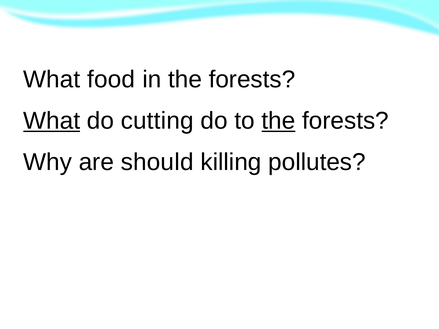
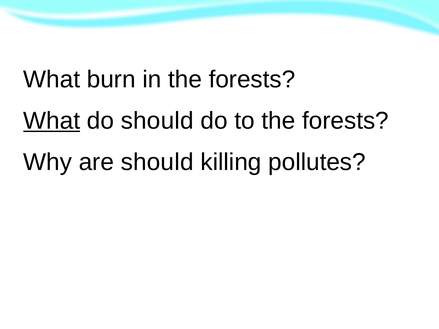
food: food -> burn
do cutting: cutting -> should
the at (279, 121) underline: present -> none
